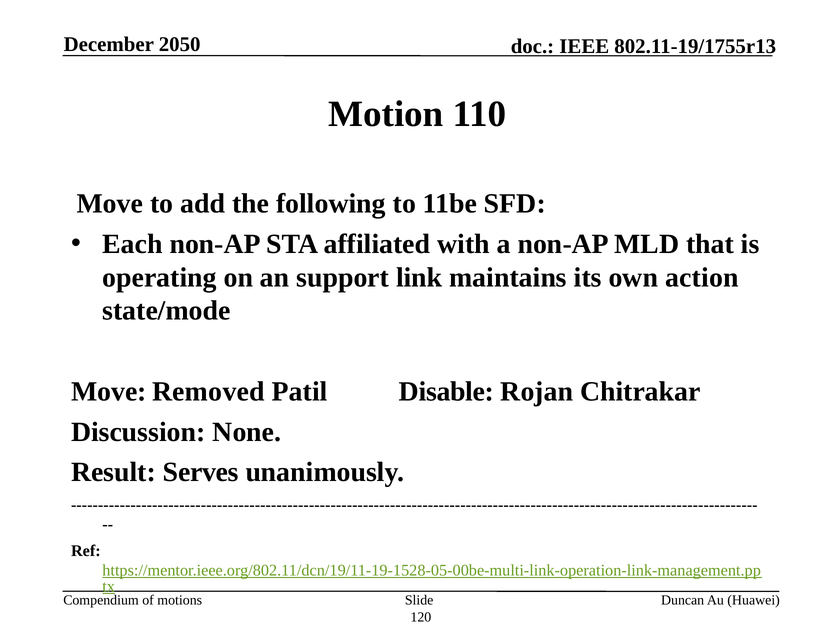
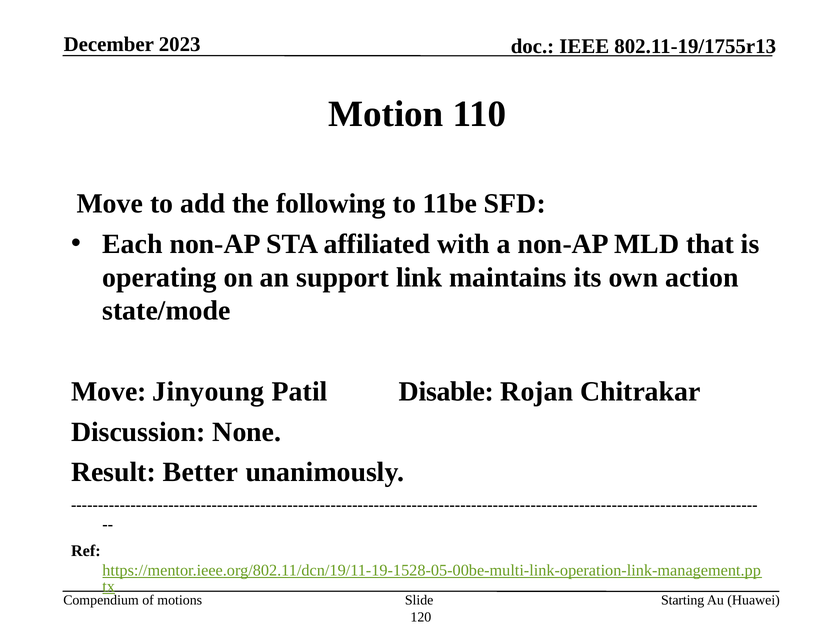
2050: 2050 -> 2023
Removed: Removed -> Jinyoung
Serves: Serves -> Better
Duncan: Duncan -> Starting
